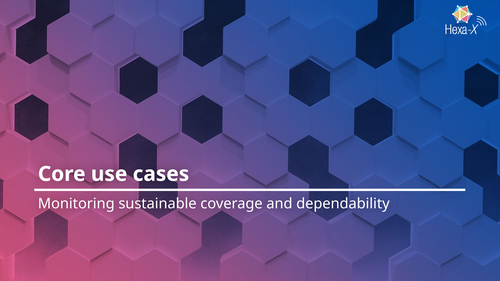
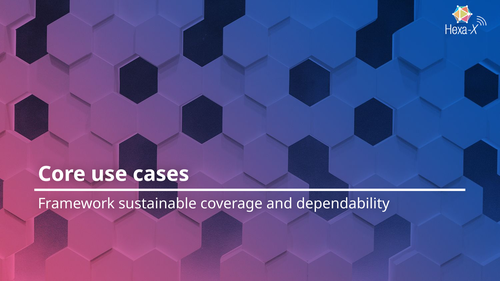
Monitoring: Monitoring -> Framework
